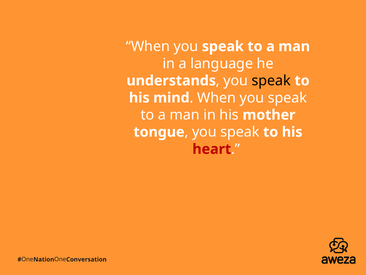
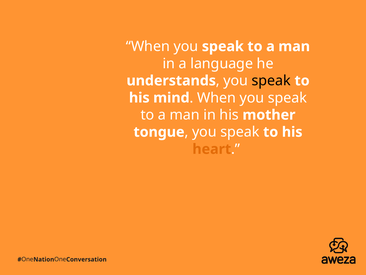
heart colour: red -> orange
